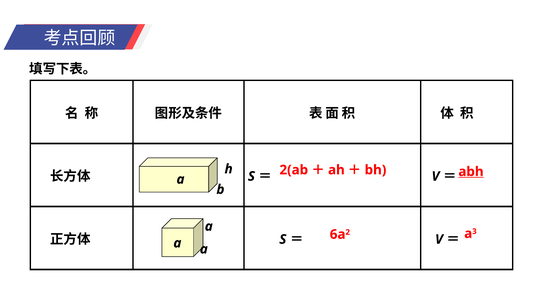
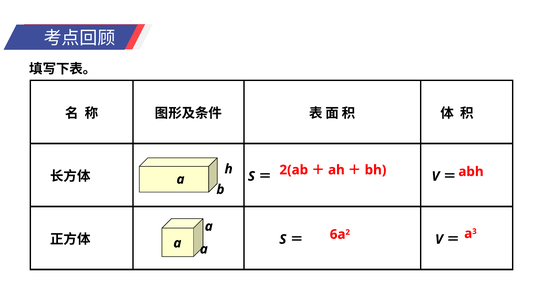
abh underline: present -> none
